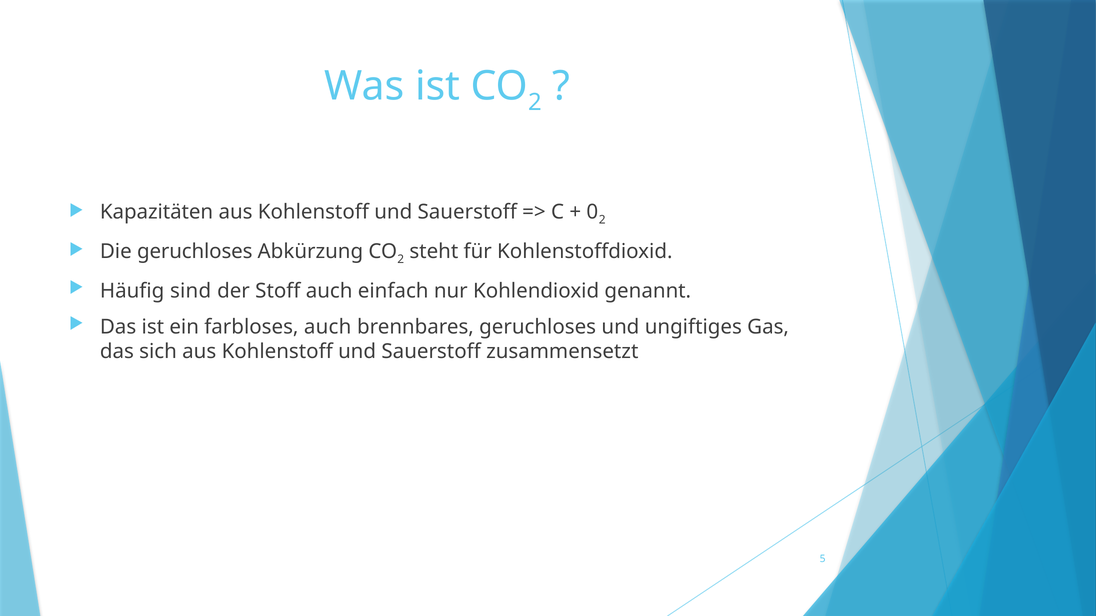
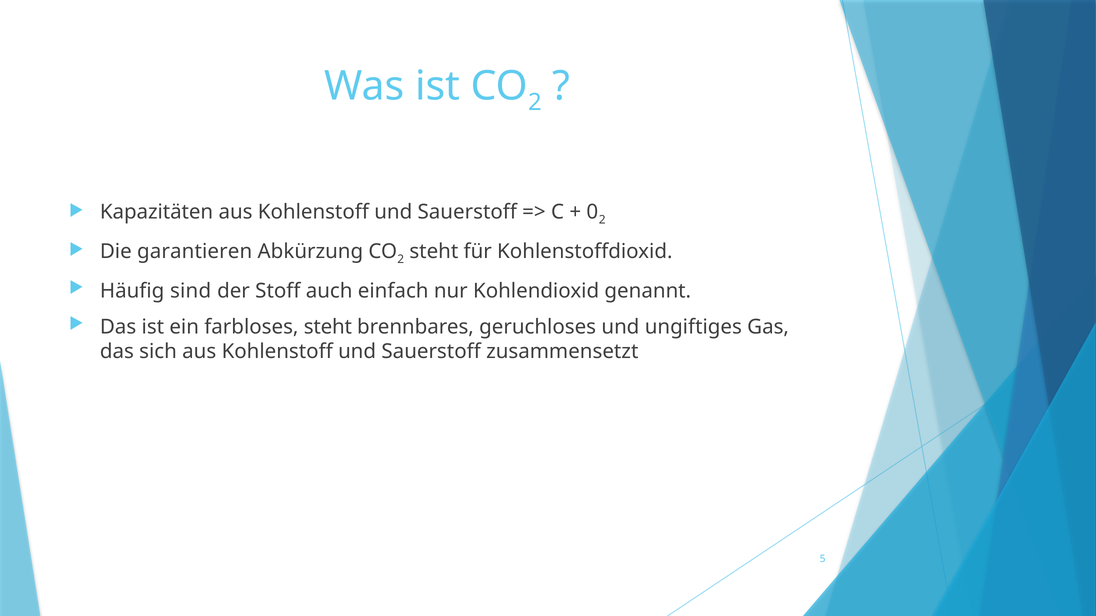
Die geruchloses: geruchloses -> garantieren
farbloses auch: auch -> steht
